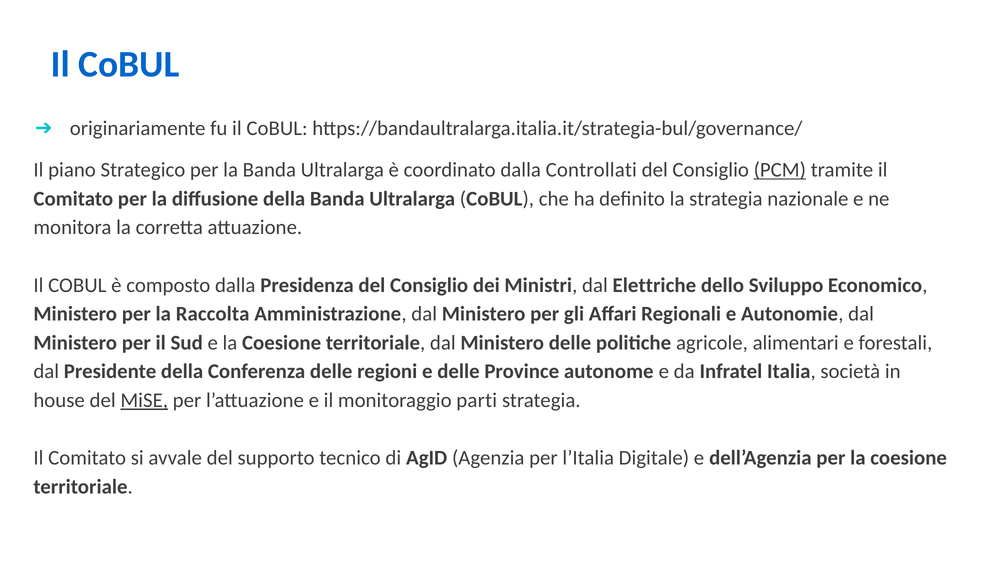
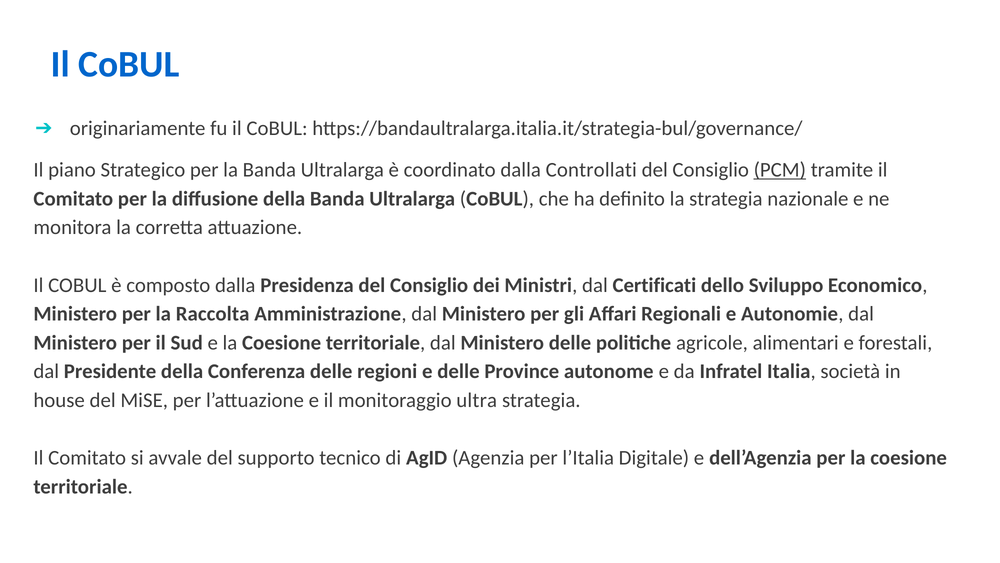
Elettriche: Elettriche -> Certificati
MiSE underline: present -> none
parti: parti -> ultra
